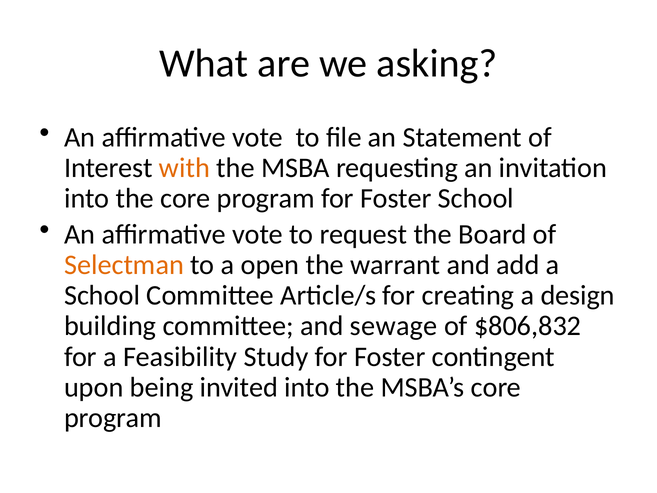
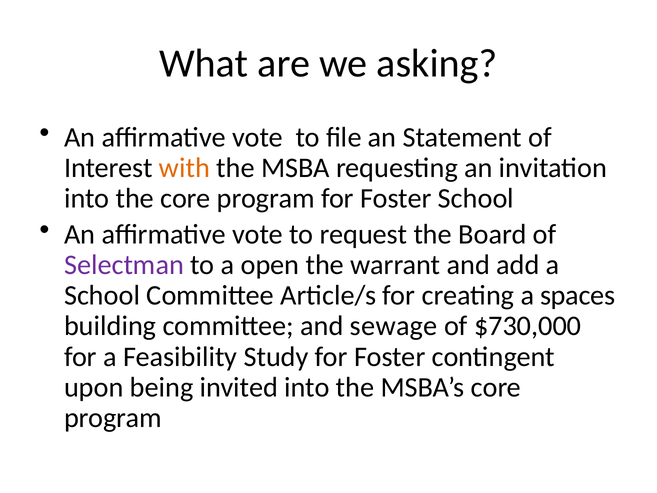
Selectman colour: orange -> purple
design: design -> spaces
$806,832: $806,832 -> $730,000
